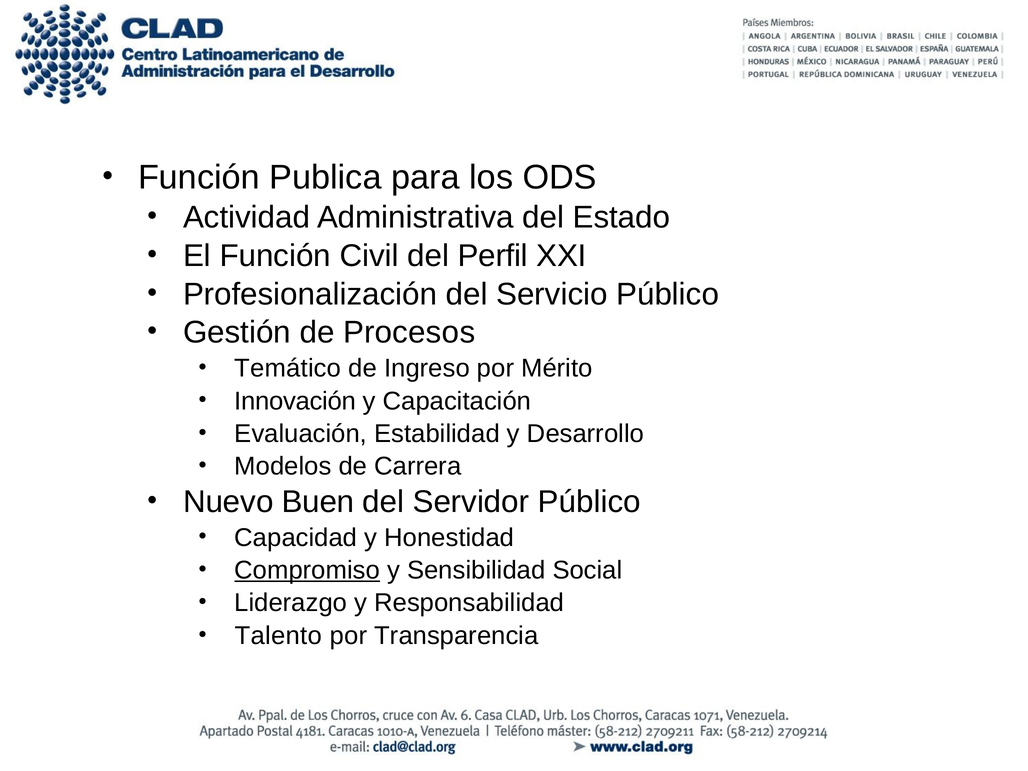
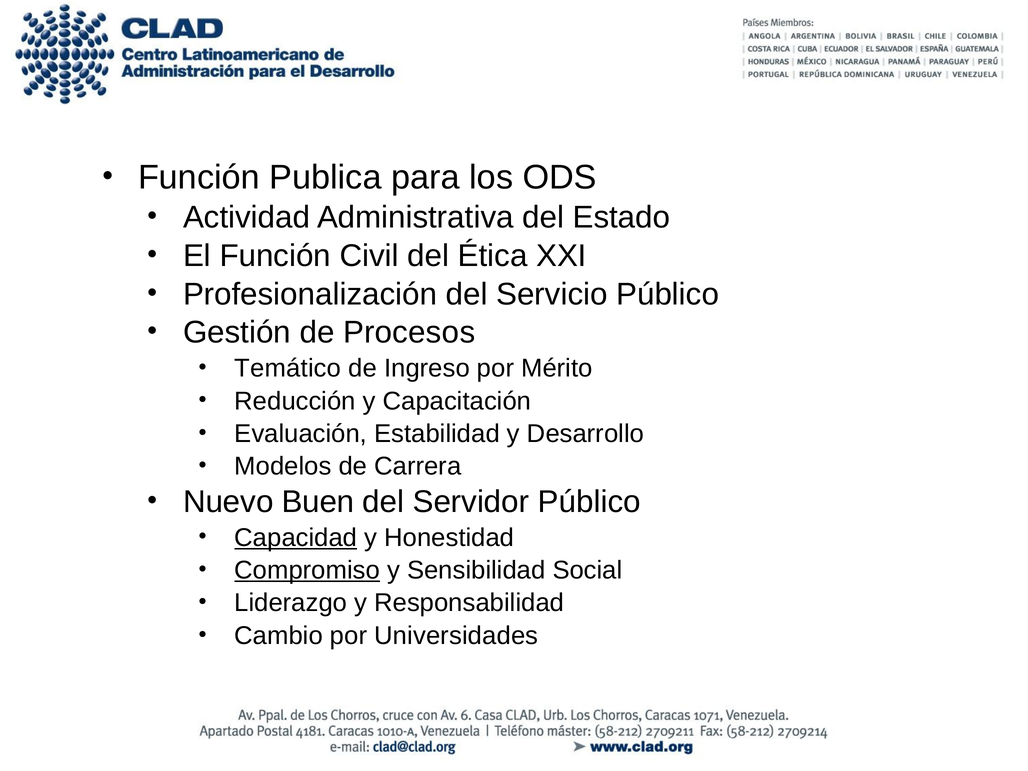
Perfil: Perfil -> Ética
Innovación: Innovación -> Reducción
Capacidad underline: none -> present
Talento: Talento -> Cambio
Transparencia: Transparencia -> Universidades
